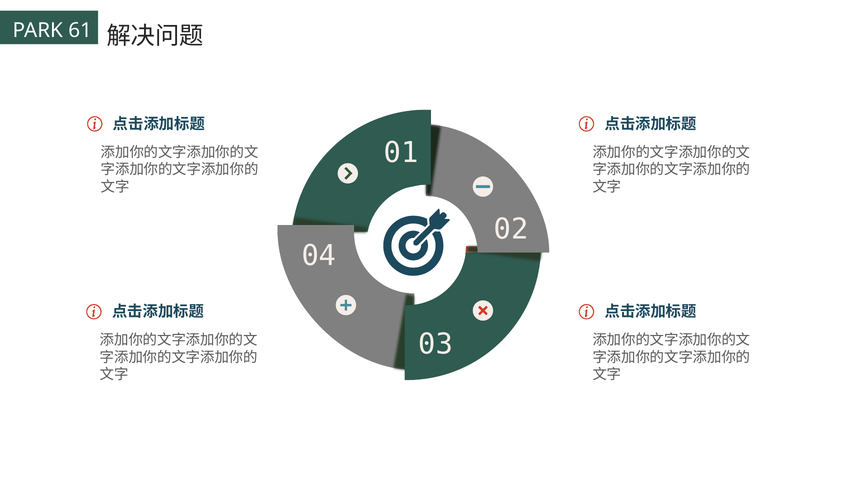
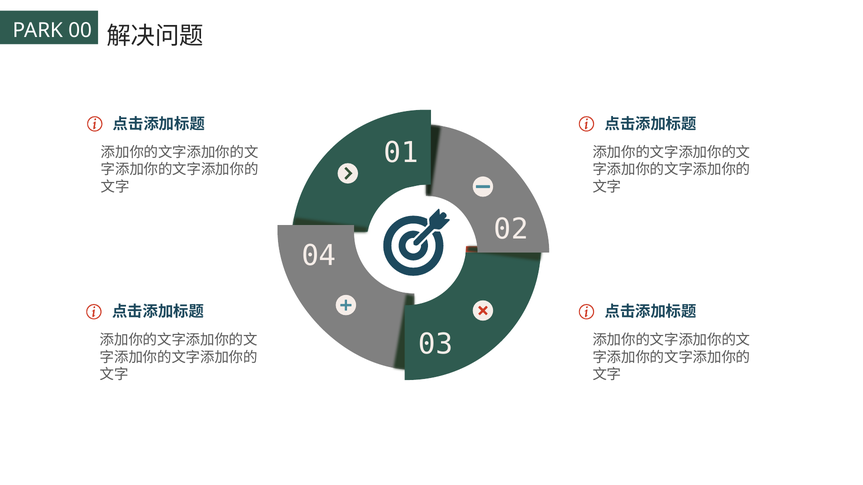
61: 61 -> 00
